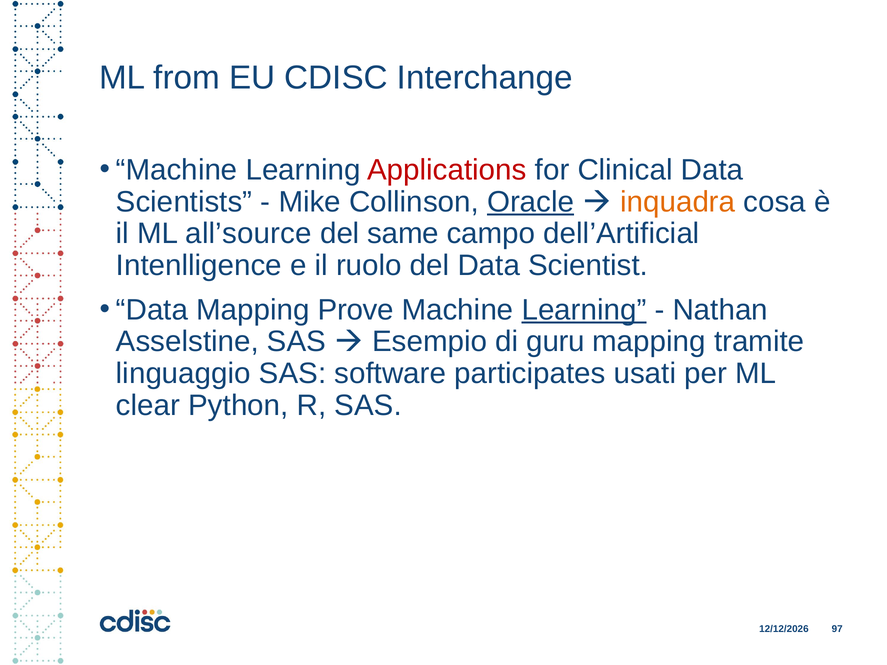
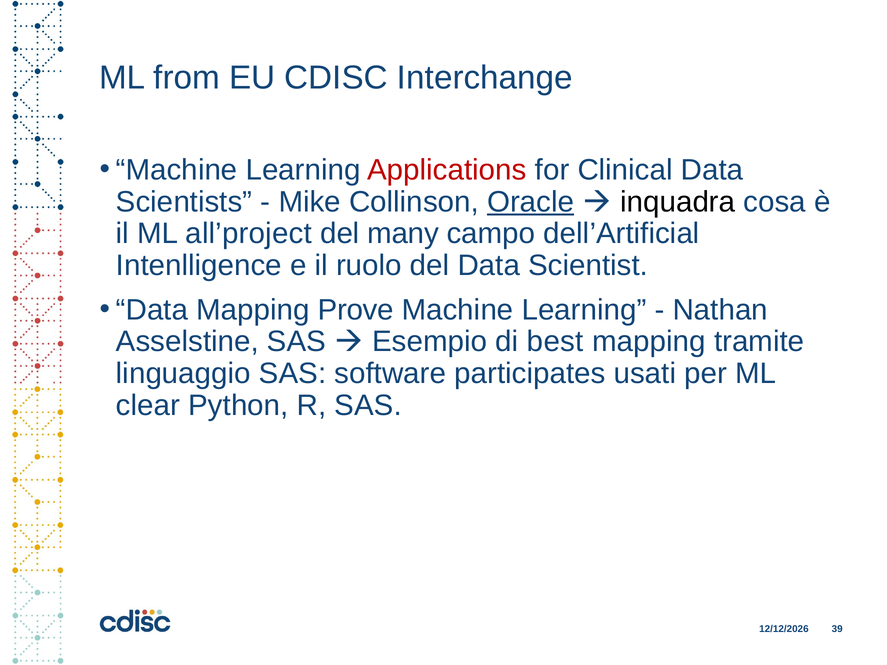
inquadra colour: orange -> black
all’source: all’source -> all’project
same: same -> many
Learning at (584, 310) underline: present -> none
guru: guru -> best
97: 97 -> 39
